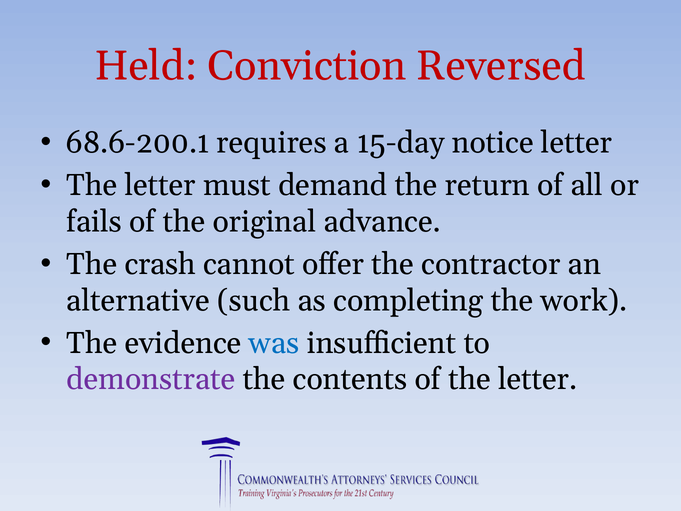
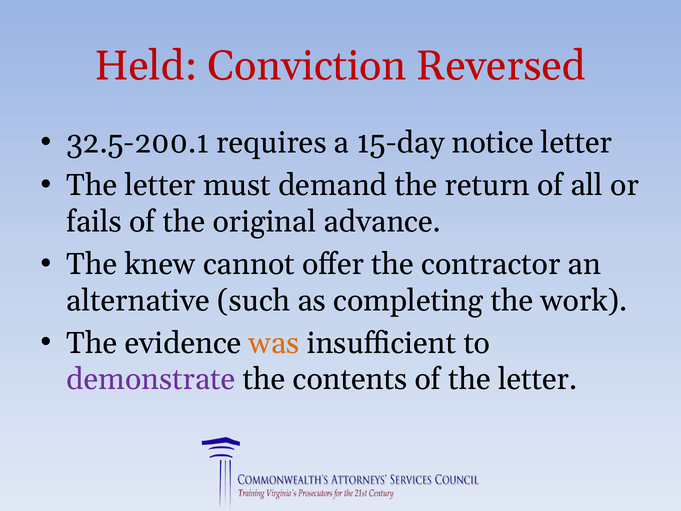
68.6-200.1: 68.6-200.1 -> 32.5-200.1
crash: crash -> knew
was colour: blue -> orange
